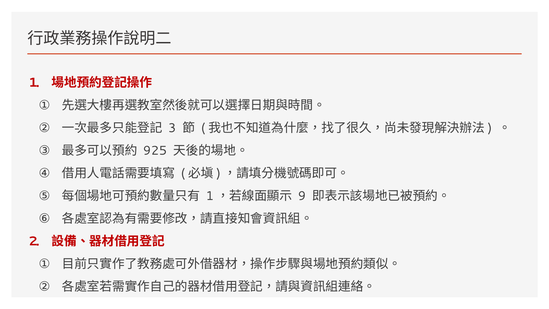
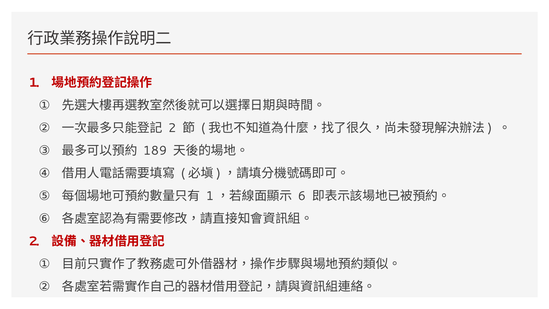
3 at (172, 128): 3 -> 2
925: 925 -> 189
9: 9 -> 6
